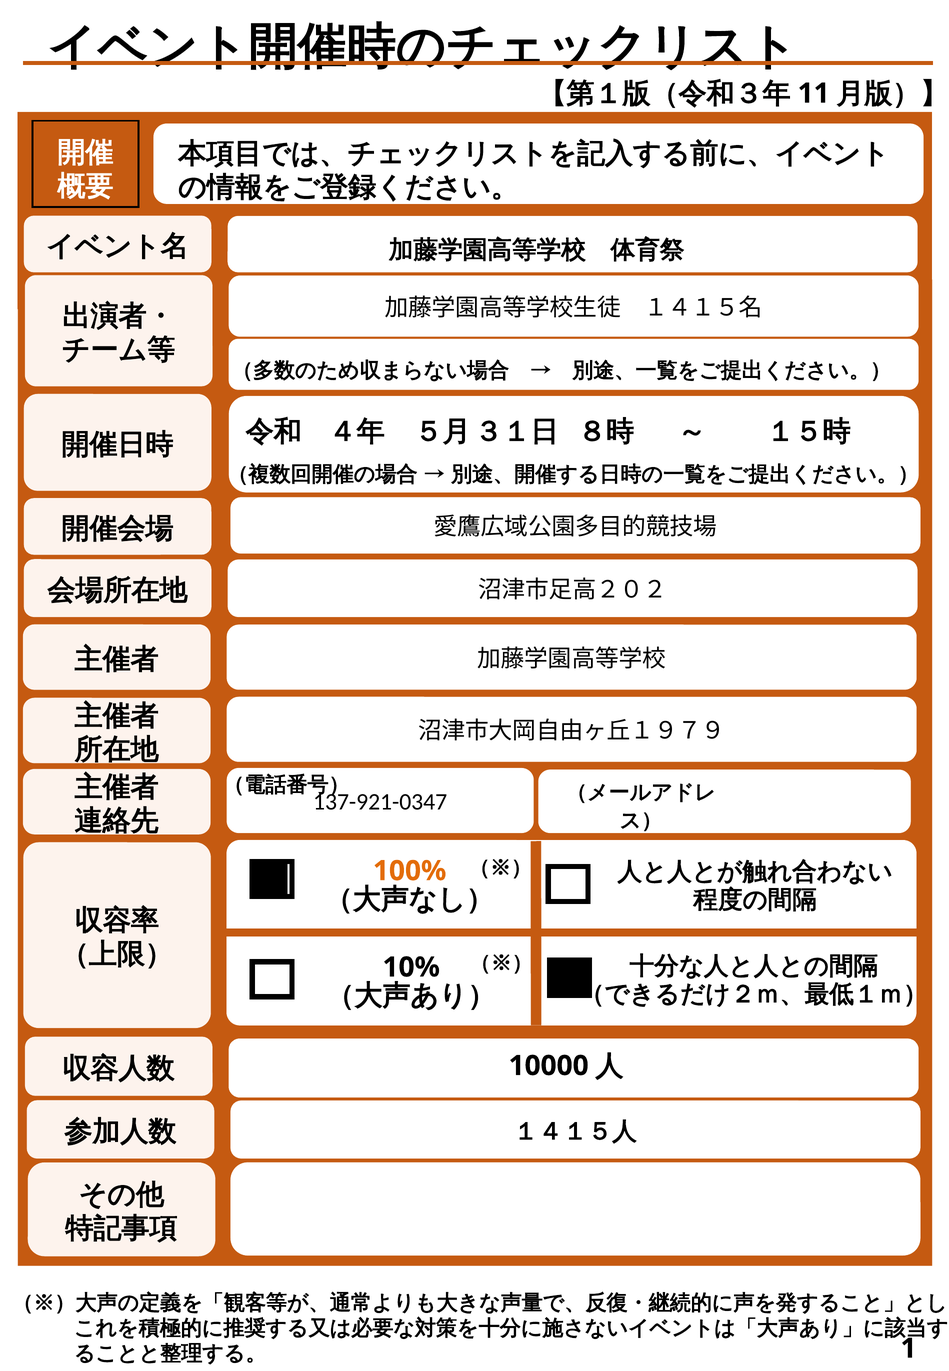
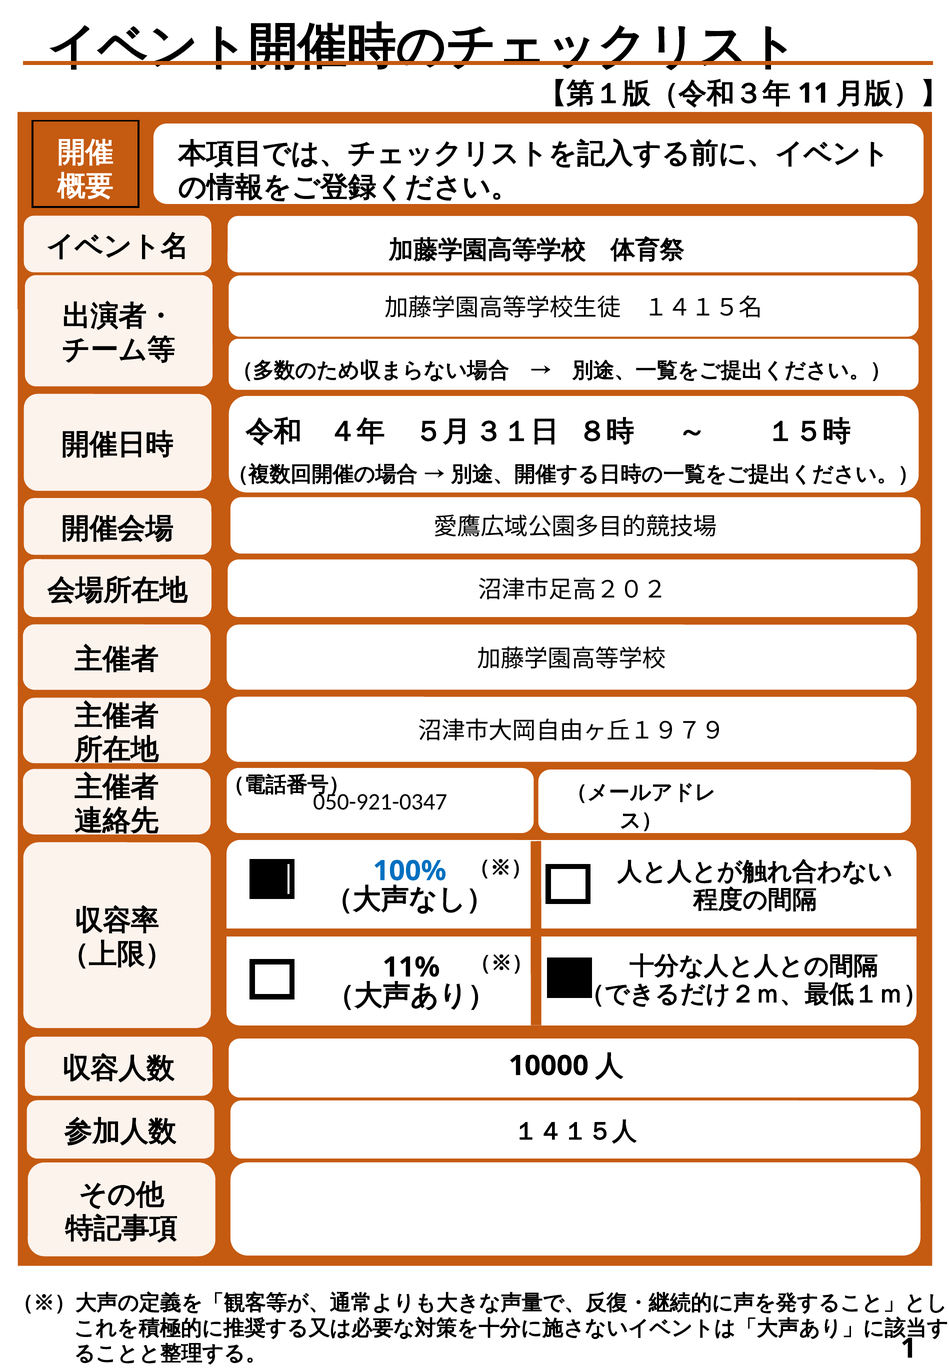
137-921-0347: 137-921-0347 -> 050-921-0347
100% colour: orange -> blue
10%: 10% -> 11%
